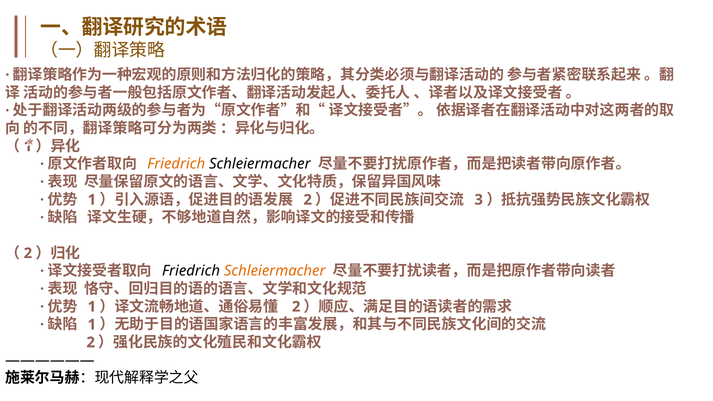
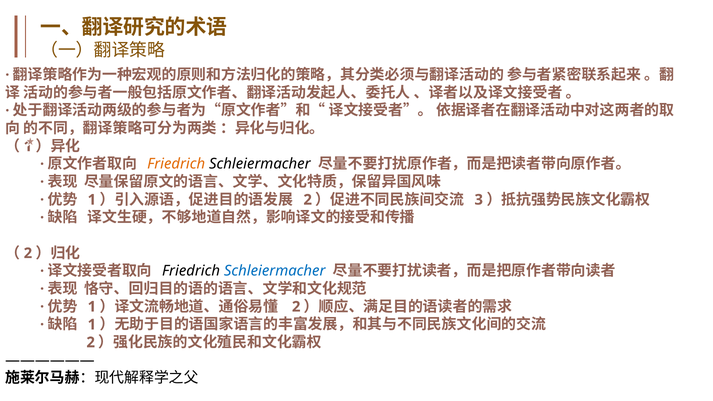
Schleiermacher at (275, 271) colour: orange -> blue
